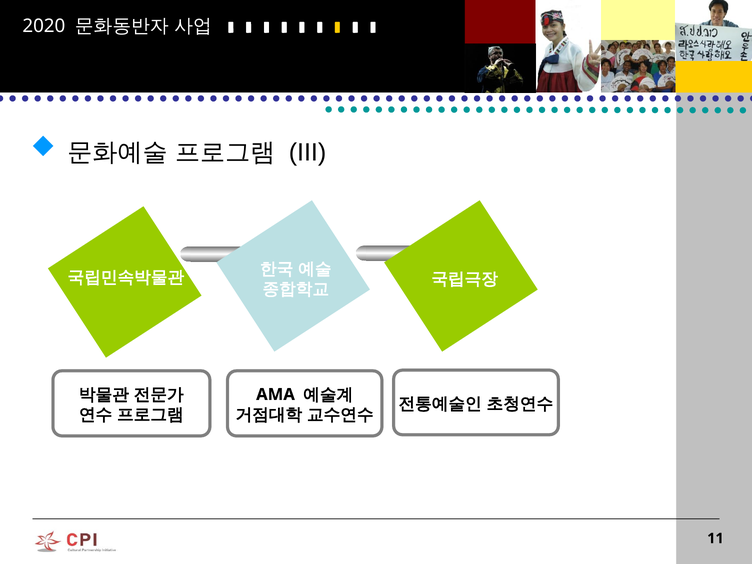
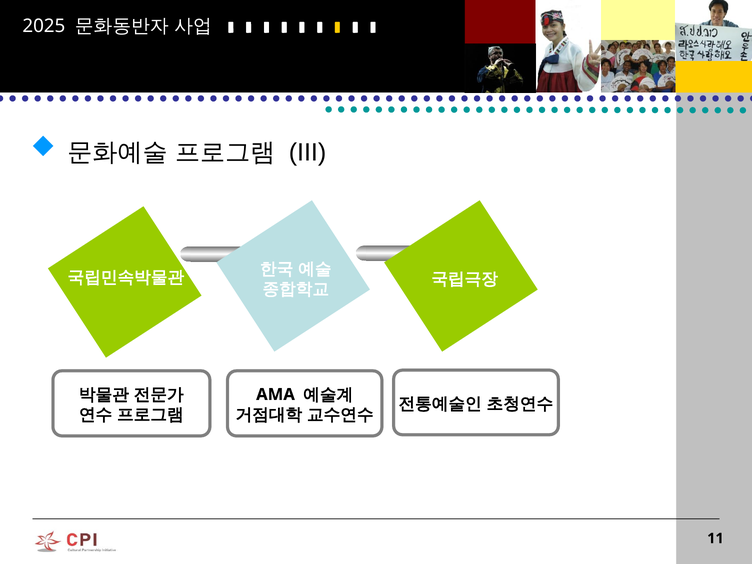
2020: 2020 -> 2025
